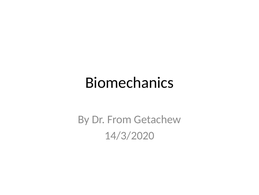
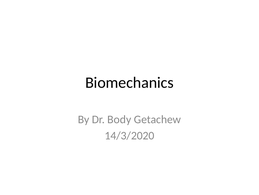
From: From -> Body
